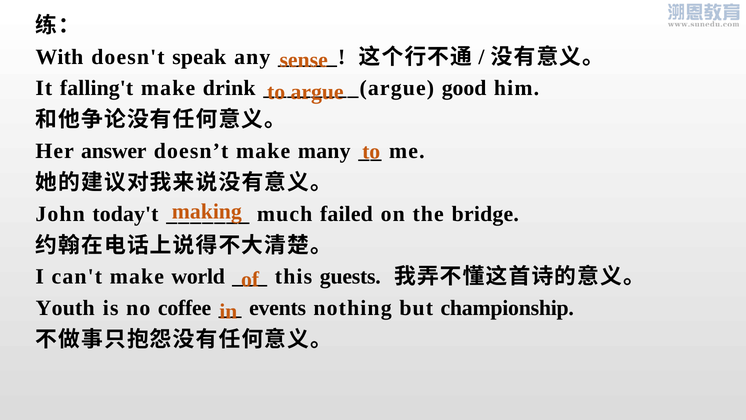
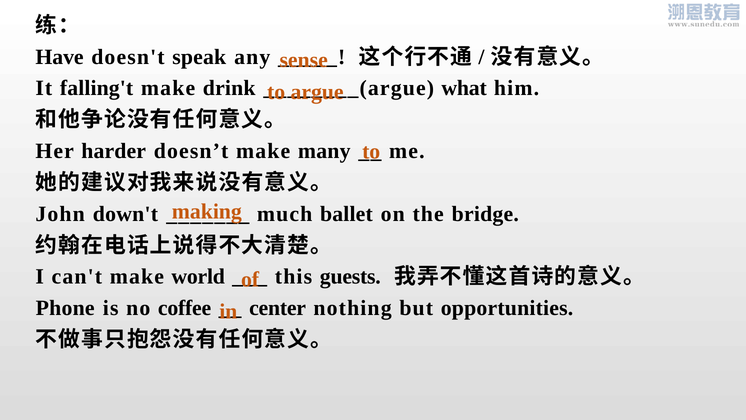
With: With -> Have
good: good -> what
answer: answer -> harder
today't: today't -> down't
failed: failed -> ballet
Youth: Youth -> Phone
events: events -> center
championship: championship -> opportunities
